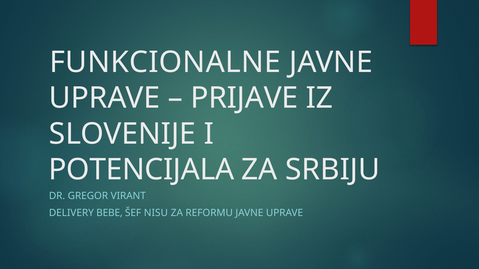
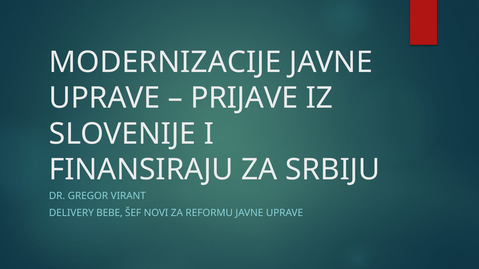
FUNKCIONALNE: FUNKCIONALNE -> MODERNIZACIJE
POTENCIJALA: POTENCIJALA -> FINANSIRAJU
NISU: NISU -> NOVI
